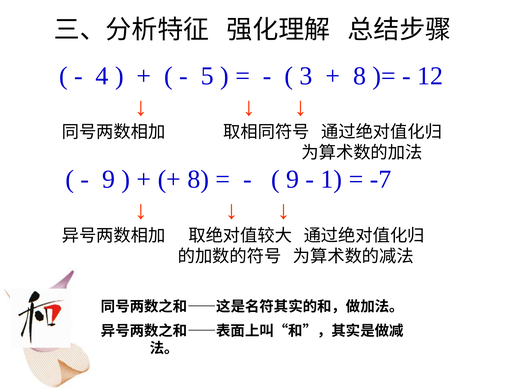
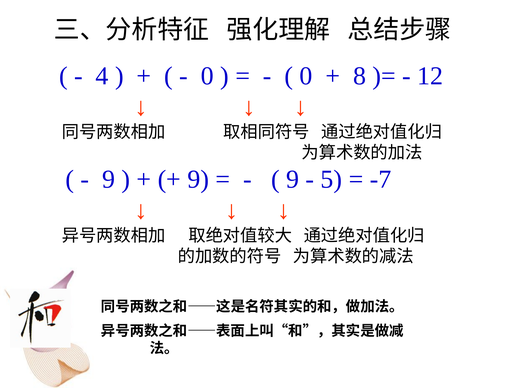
5 at (207, 76): 5 -> 0
3 at (306, 76): 3 -> 0
8 at (198, 180): 8 -> 9
1: 1 -> 5
